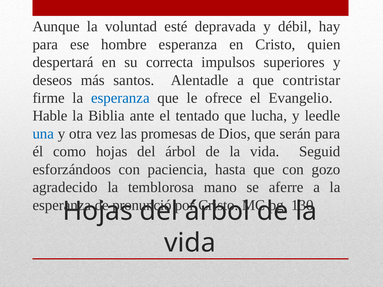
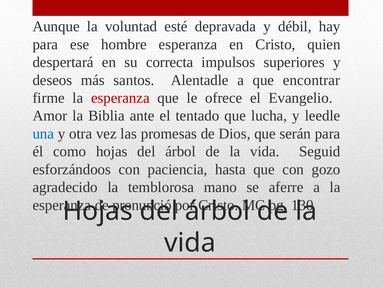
contristar: contristar -> encontrar
esperanza at (120, 98) colour: blue -> red
Hable: Hable -> Amor
